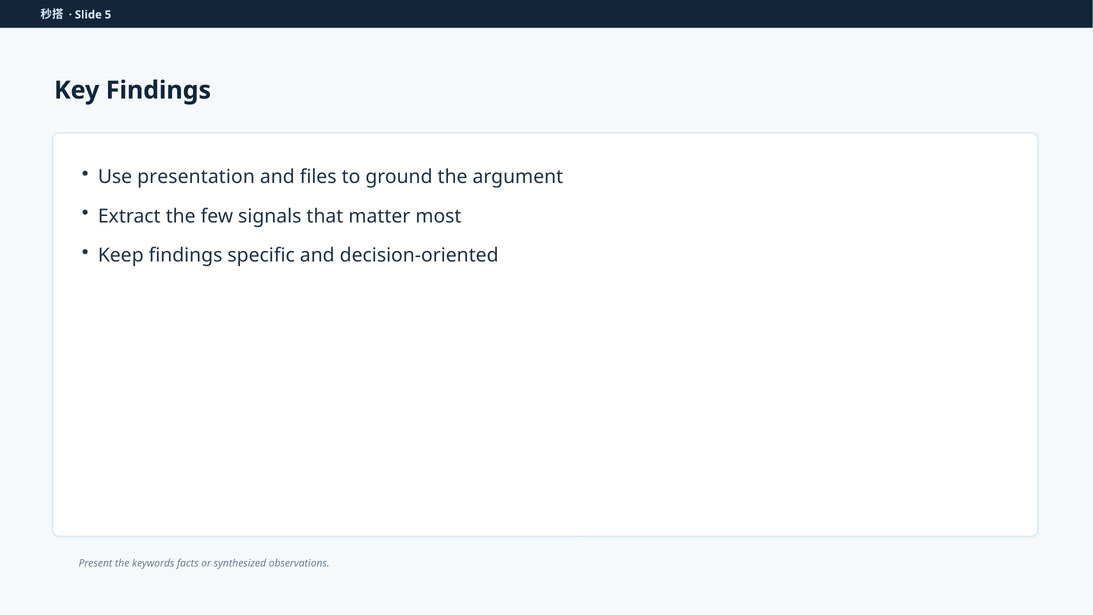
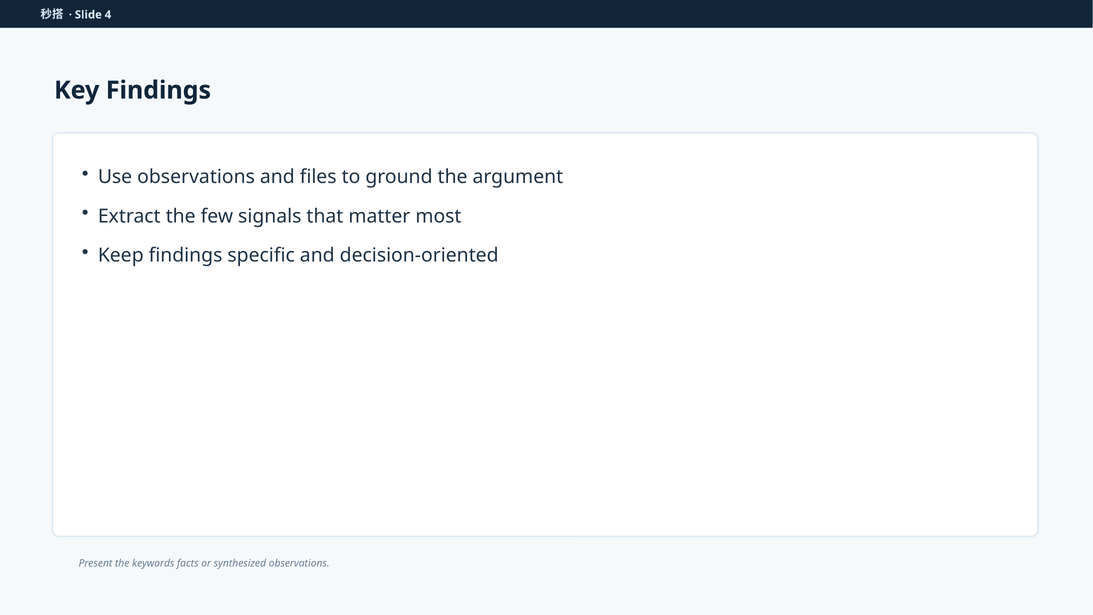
5: 5 -> 4
Use presentation: presentation -> observations
